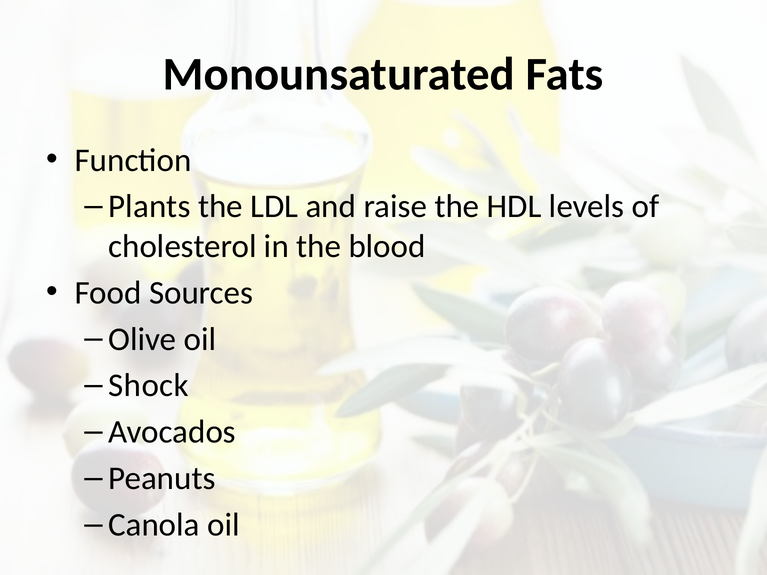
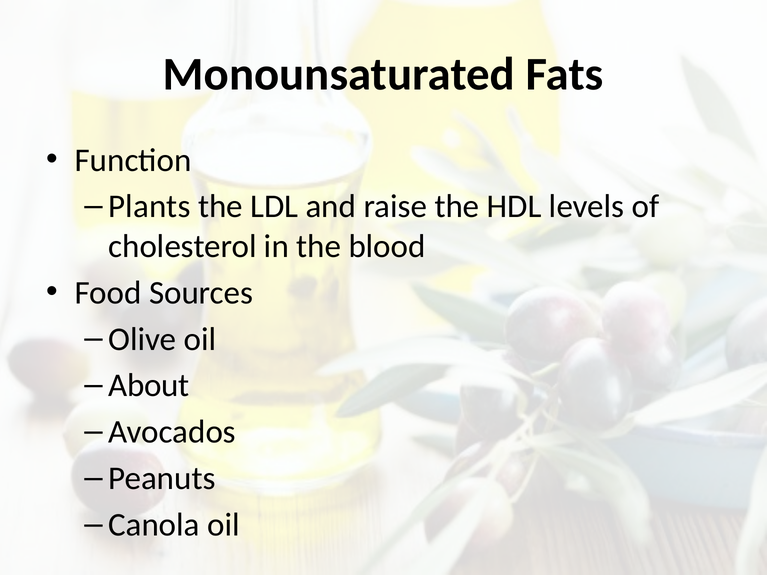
Shock: Shock -> About
